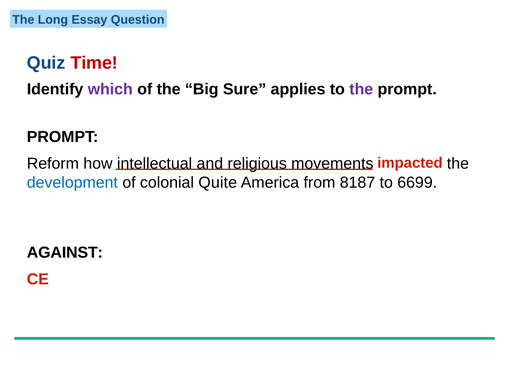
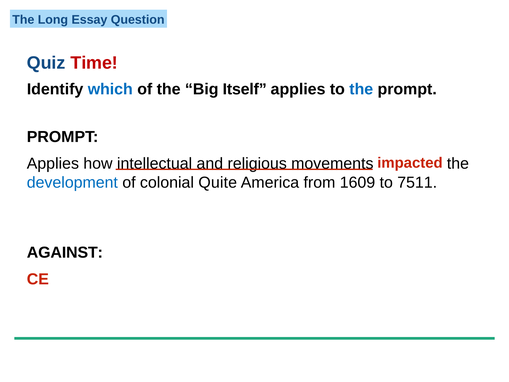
which colour: purple -> blue
Sure: Sure -> Itself
the at (361, 89) colour: purple -> blue
Reform at (53, 163): Reform -> Applies
8187: 8187 -> 1609
6699: 6699 -> 7511
